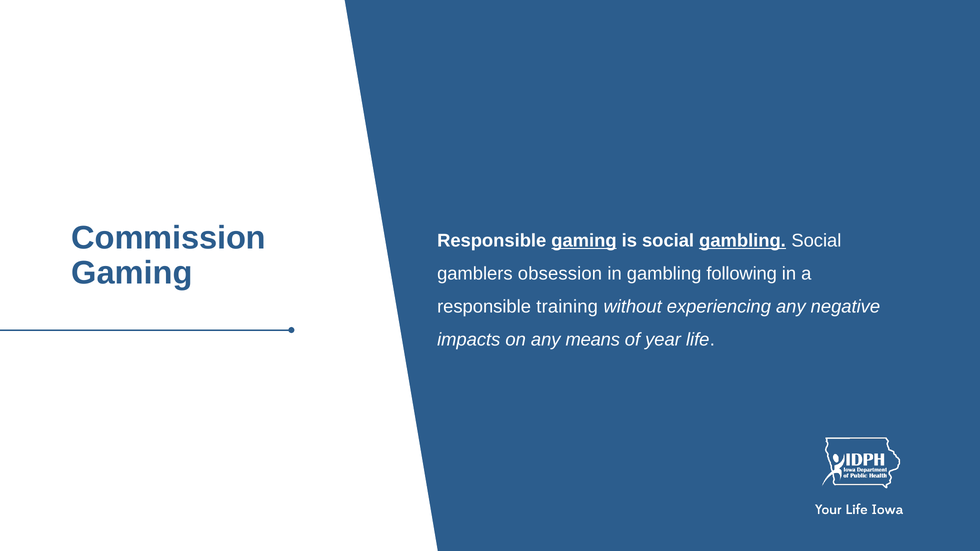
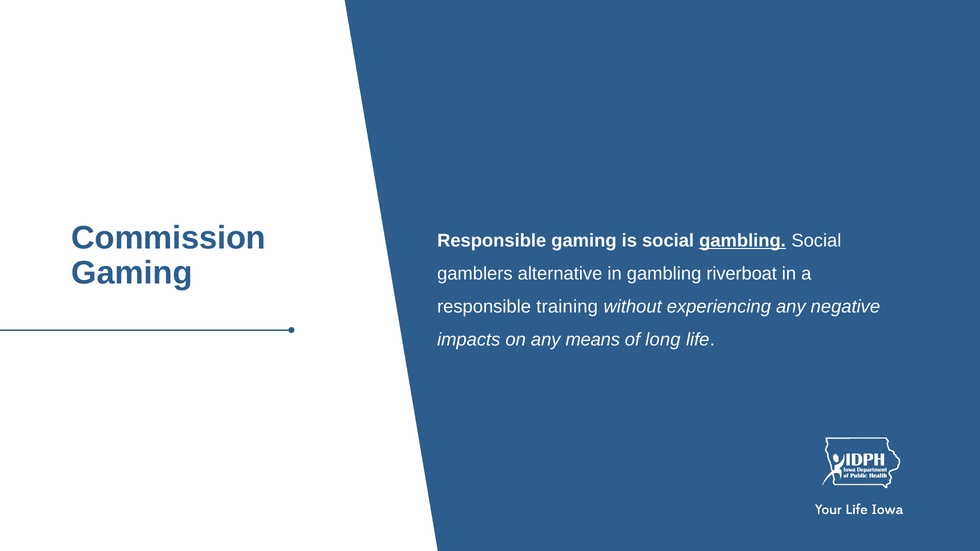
gaming at (584, 241) underline: present -> none
obsession: obsession -> alternative
following: following -> riverboat
year: year -> long
